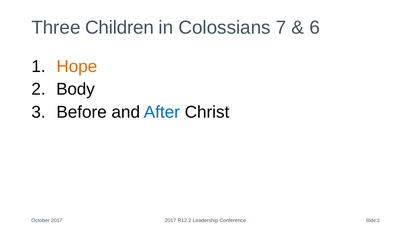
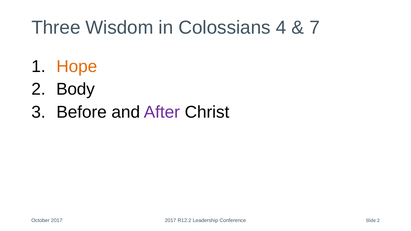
Children: Children -> Wisdom
7: 7 -> 4
6: 6 -> 7
After colour: blue -> purple
